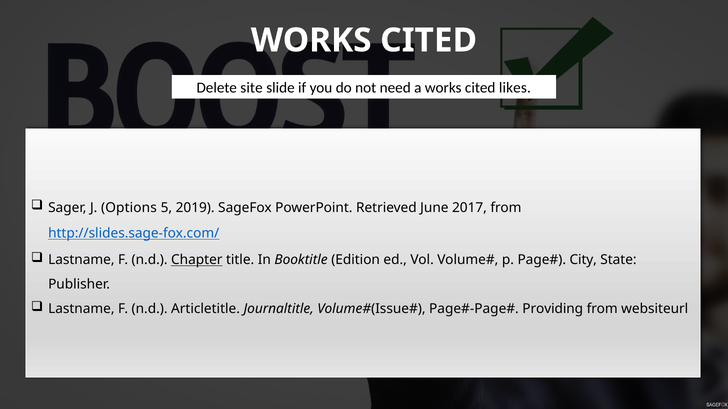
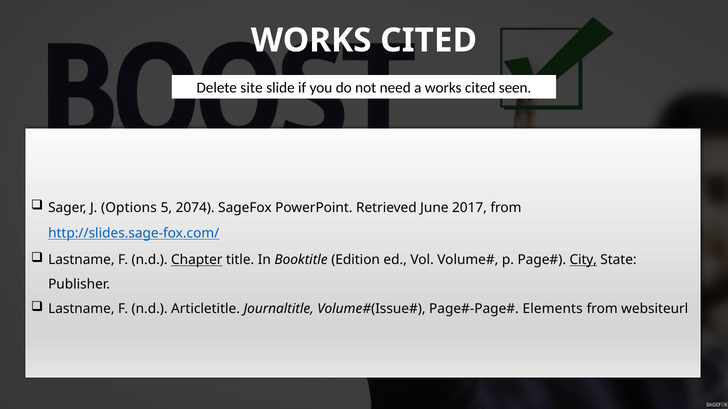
likes: likes -> seen
2019: 2019 -> 2074
City underline: none -> present
Providing: Providing -> Elements
